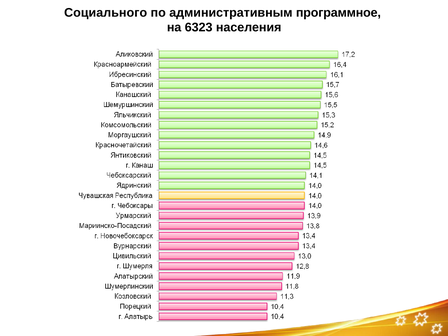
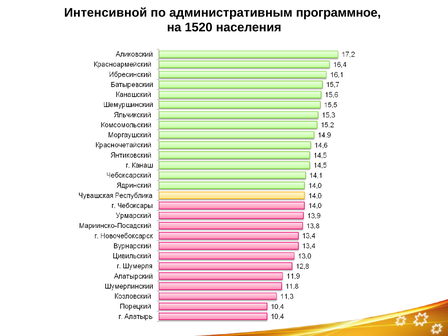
Социального: Социального -> Интенсивной
6323: 6323 -> 1520
